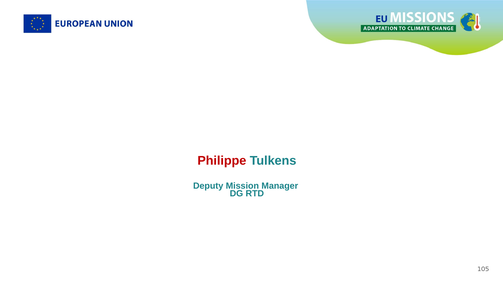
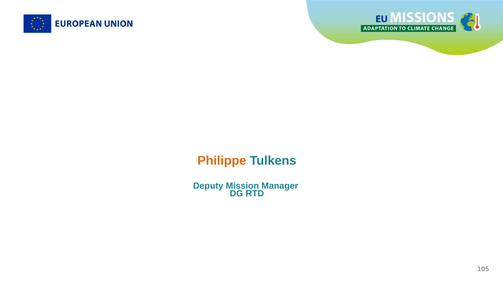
Philippe colour: red -> orange
